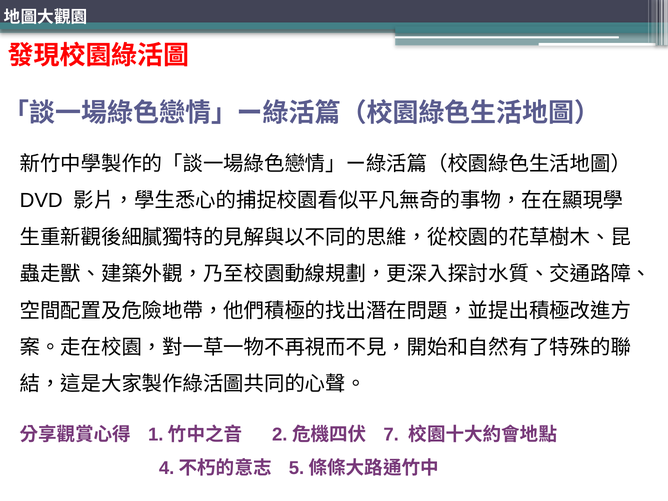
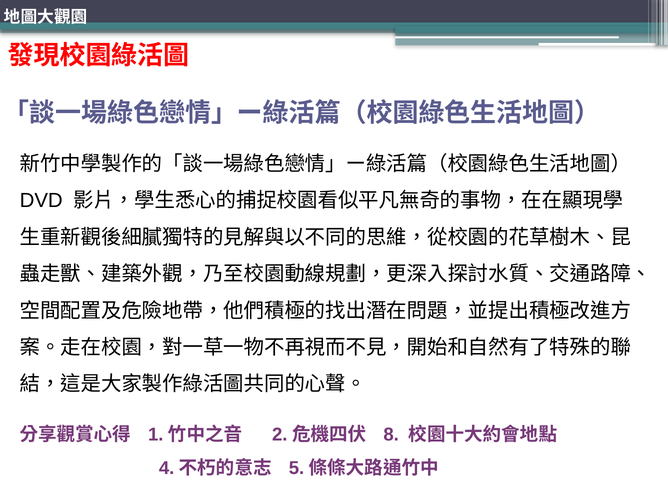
7: 7 -> 8
